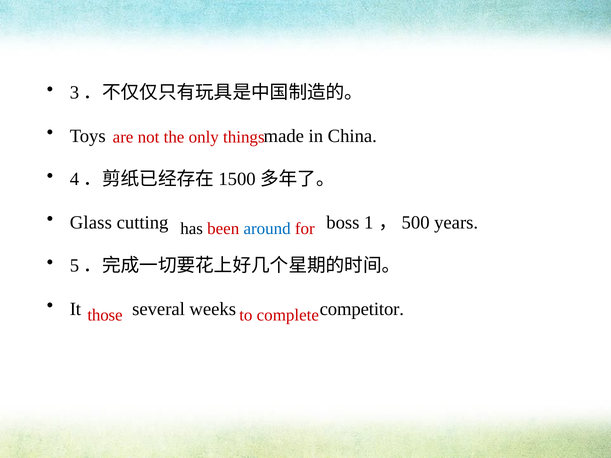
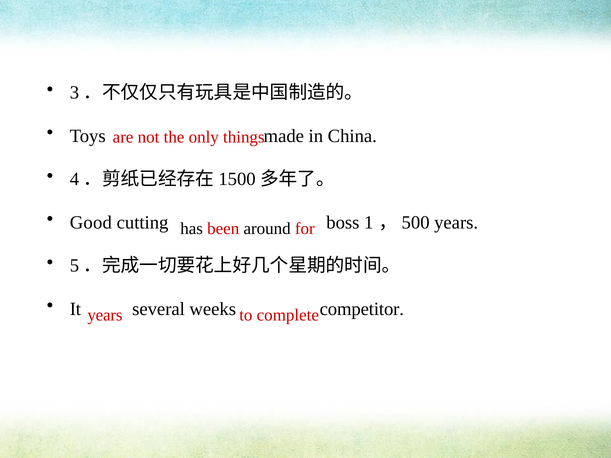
Glass: Glass -> Good
around colour: blue -> black
those at (105, 315): those -> years
